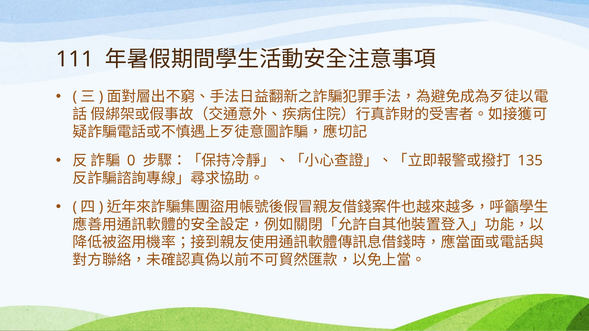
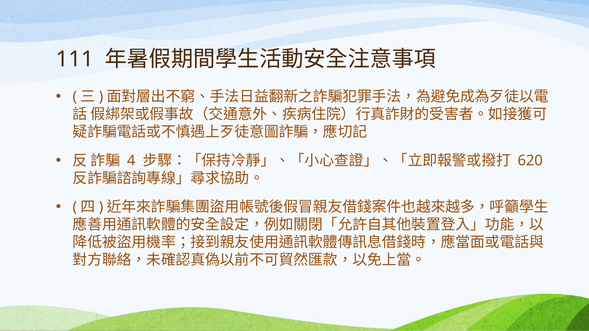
0: 0 -> 4
135: 135 -> 620
